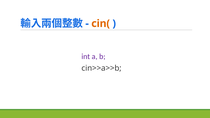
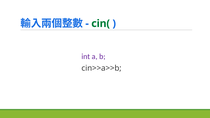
cin( colour: orange -> green
